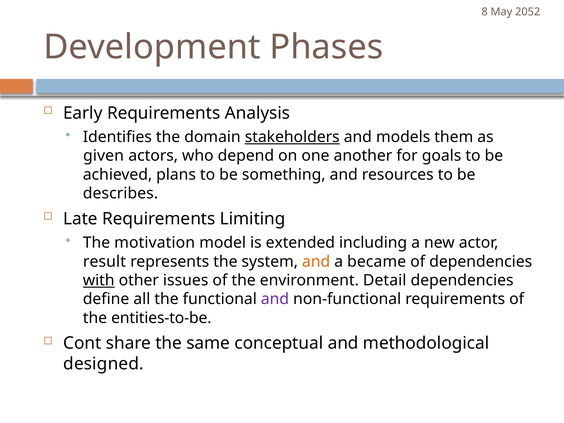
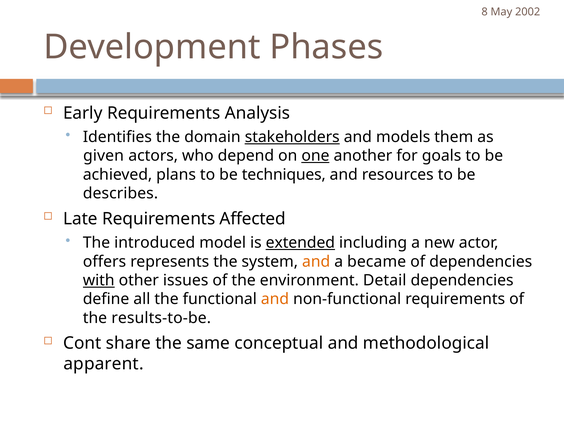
2052: 2052 -> 2002
one underline: none -> present
something: something -> techniques
Limiting: Limiting -> Affected
motivation: motivation -> introduced
extended underline: none -> present
result: result -> offers
and at (275, 299) colour: purple -> orange
entities-to-be: entities-to-be -> results-to-be
designed: designed -> apparent
